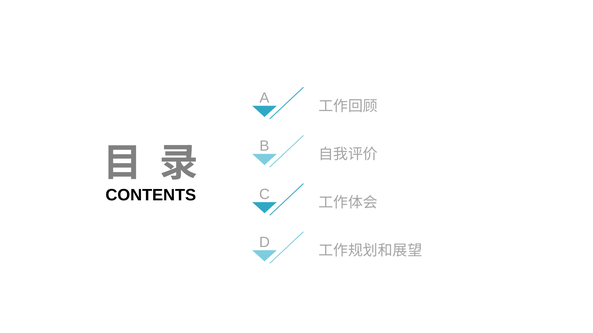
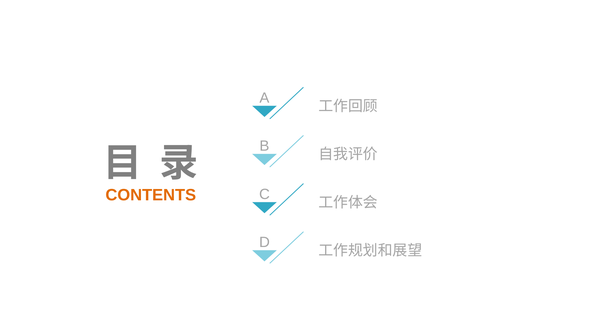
CONTENTS colour: black -> orange
